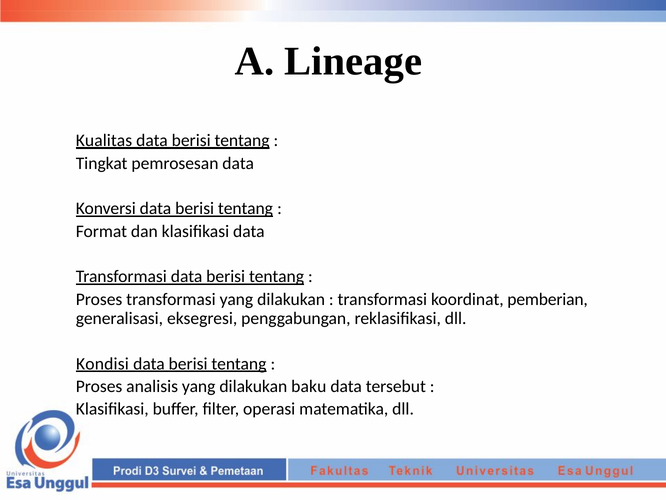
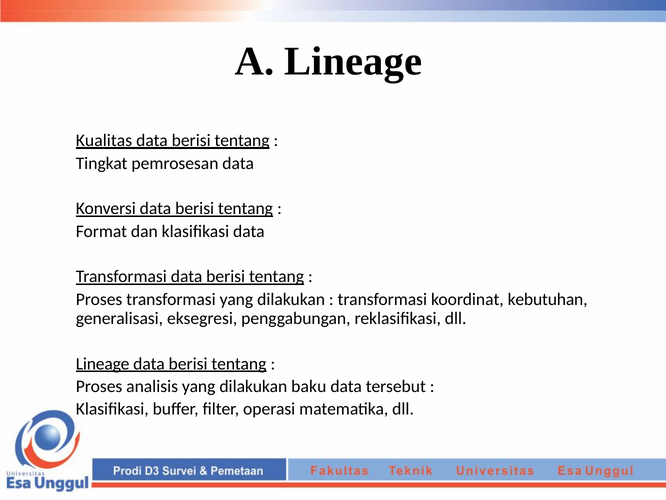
pemberian: pemberian -> kebutuhan
Kondisi at (102, 363): Kondisi -> Lineage
